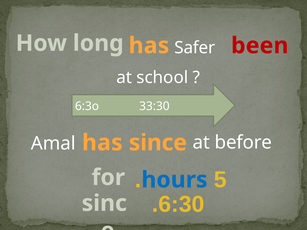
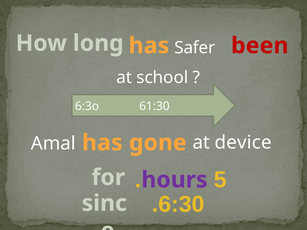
33:30: 33:30 -> 61:30
before: before -> device
since: since -> gone
hours colour: blue -> purple
